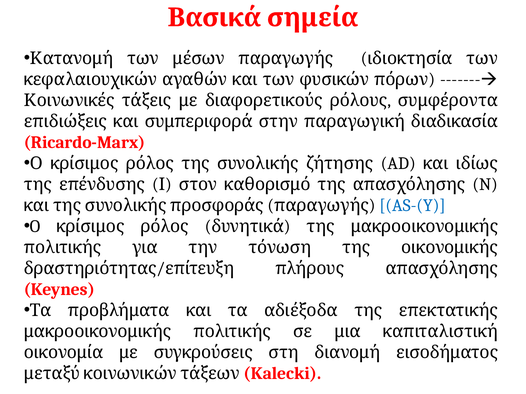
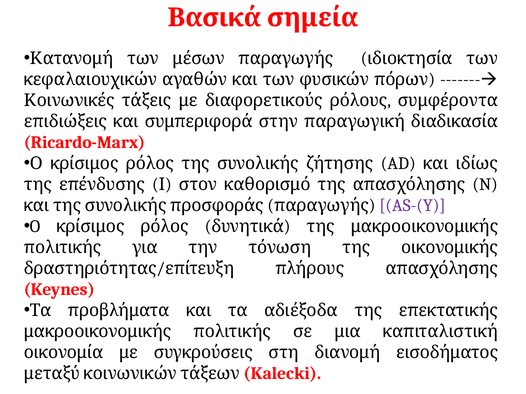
AS-(Y colour: blue -> purple
